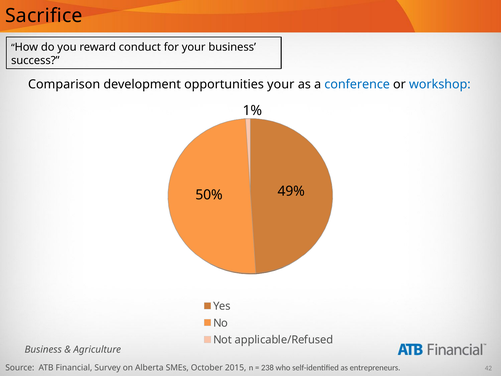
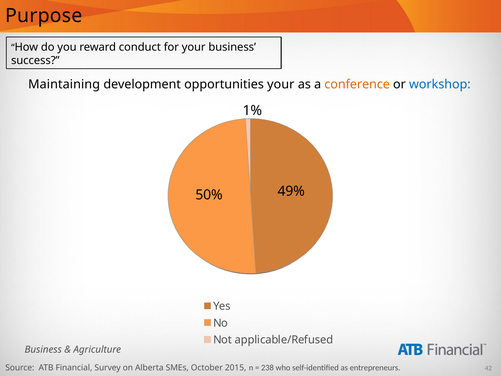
Sacrifice: Sacrifice -> Purpose
Comparison: Comparison -> Maintaining
conference colour: blue -> orange
